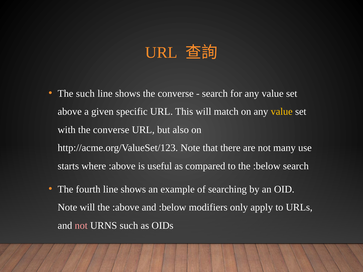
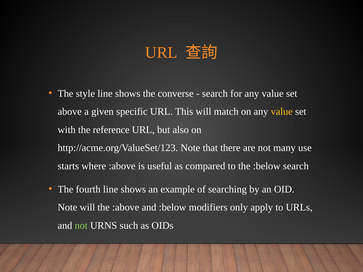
The such: such -> style
with the converse: converse -> reference
not at (81, 226) colour: pink -> light green
